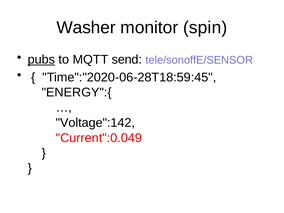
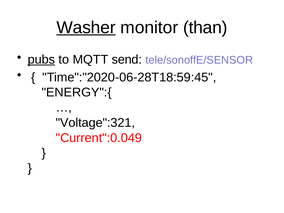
Washer underline: none -> present
spin: spin -> than
Voltage":142: Voltage":142 -> Voltage":321
